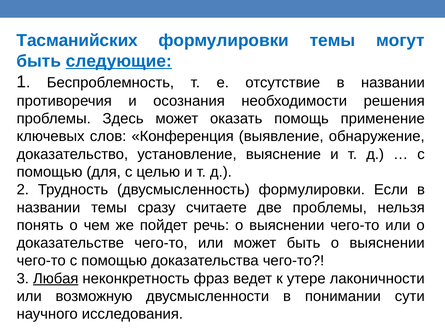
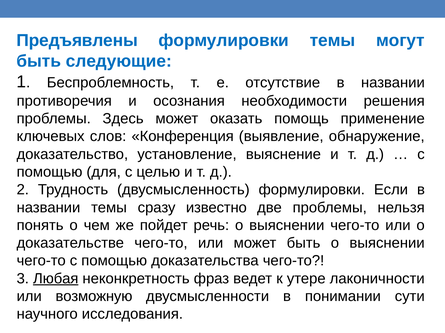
Тасманийских: Тасманийских -> Предъявлены
следующие underline: present -> none
считаете: считаете -> известно
